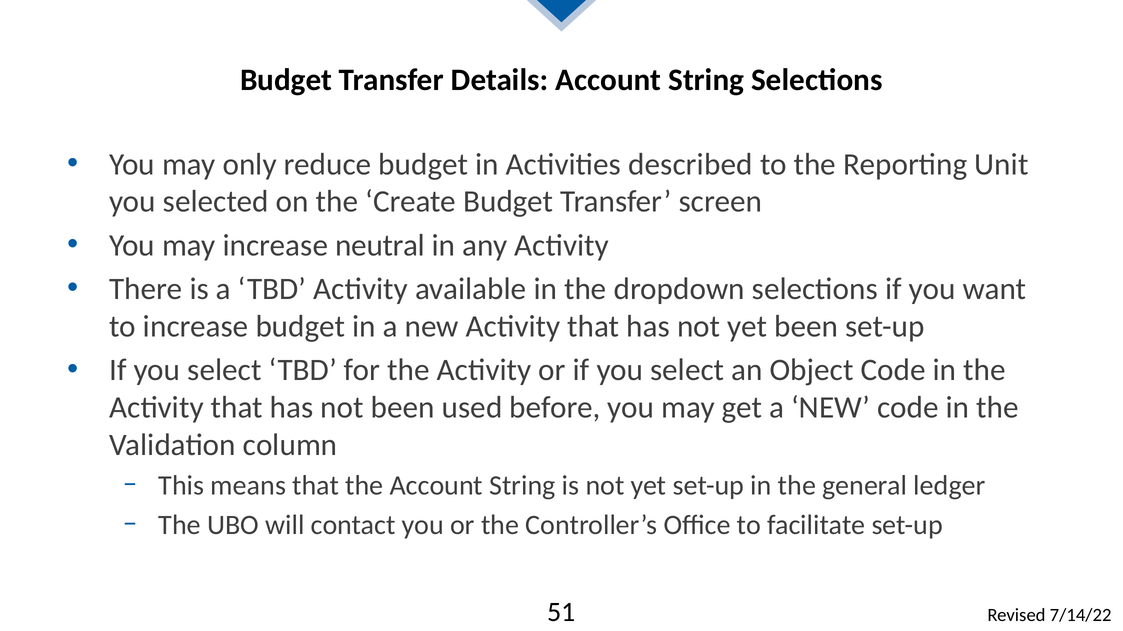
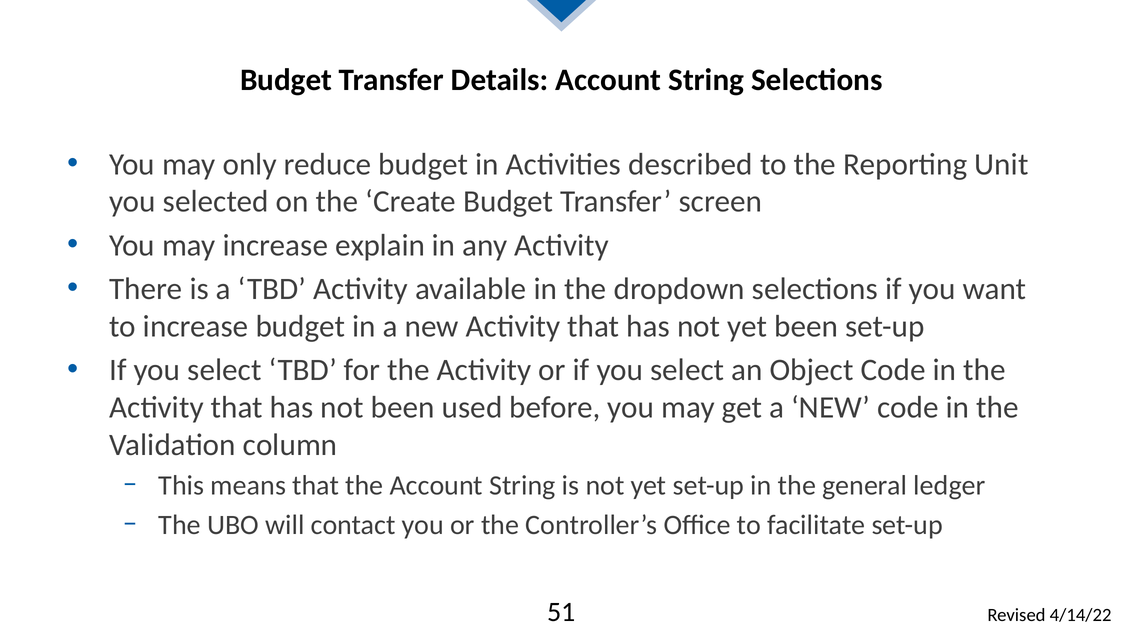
neutral: neutral -> explain
7/14/22: 7/14/22 -> 4/14/22
